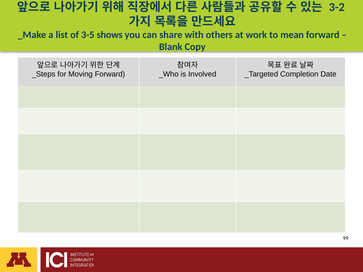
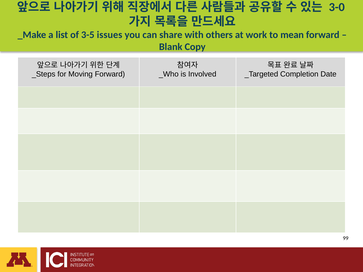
3-2: 3-2 -> 3-0
shows: shows -> issues
